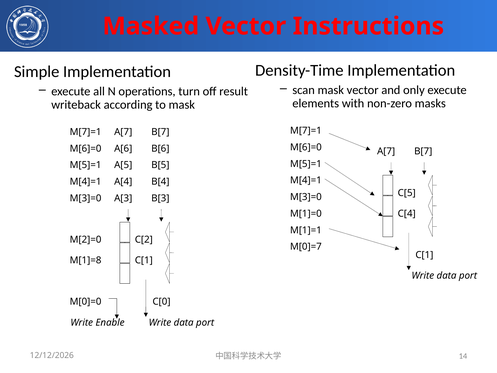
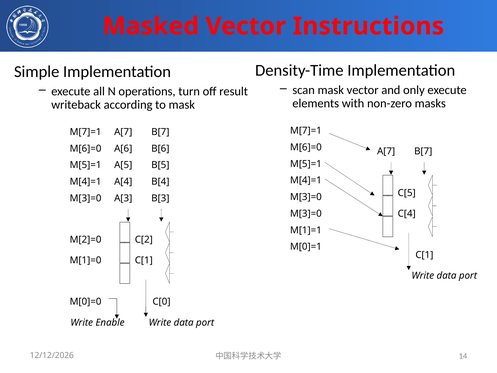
M[1]=0 at (306, 213): M[1]=0 -> M[3]=0
M[0]=7: M[0]=7 -> M[0]=1
M[1]=8: M[1]=8 -> M[1]=0
